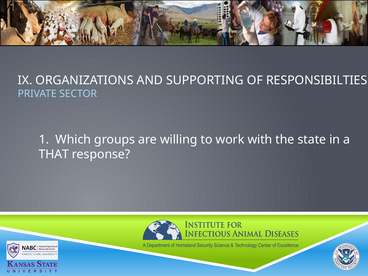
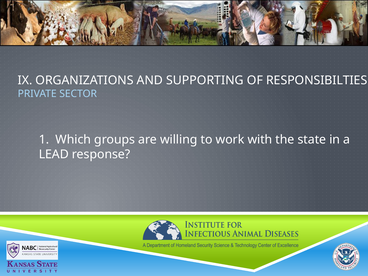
THAT: THAT -> LEAD
